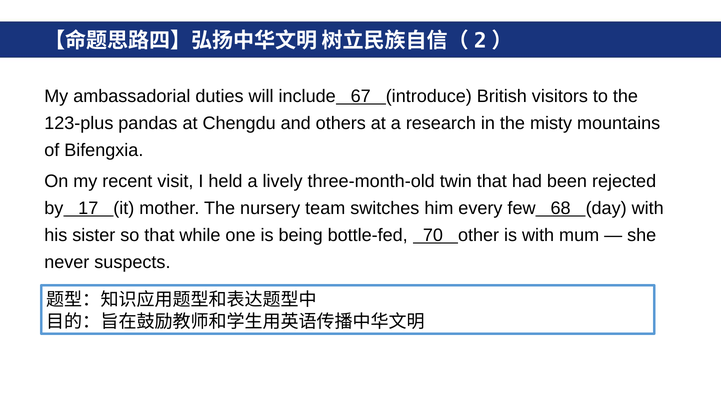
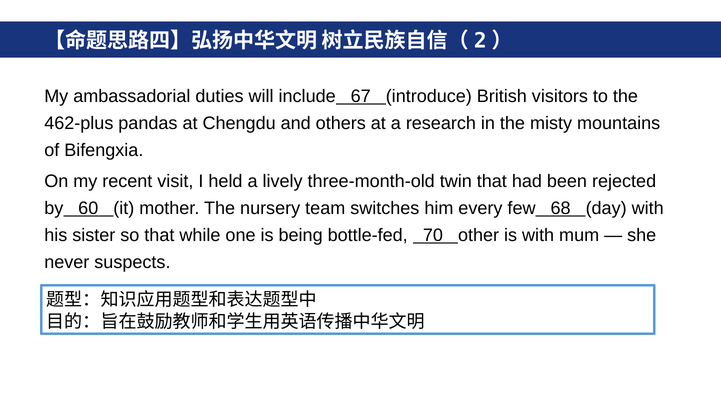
123-plus: 123-plus -> 462-plus
17: 17 -> 60
